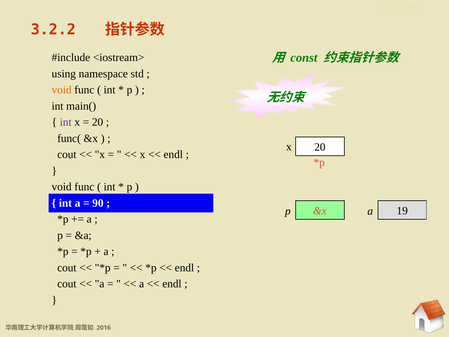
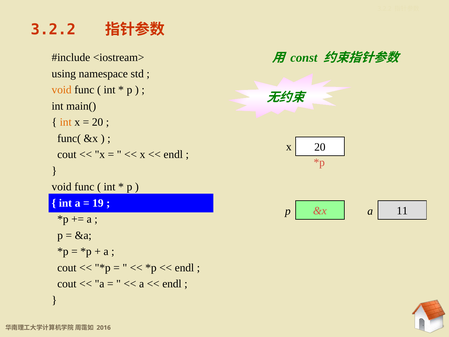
int at (66, 122) colour: purple -> orange
90: 90 -> 19
19: 19 -> 11
